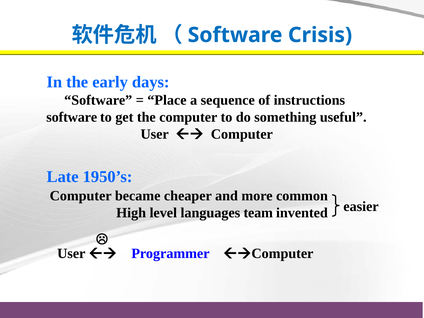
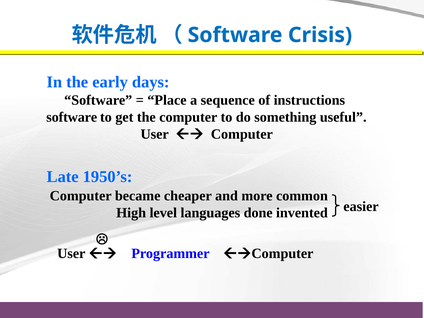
team: team -> done
